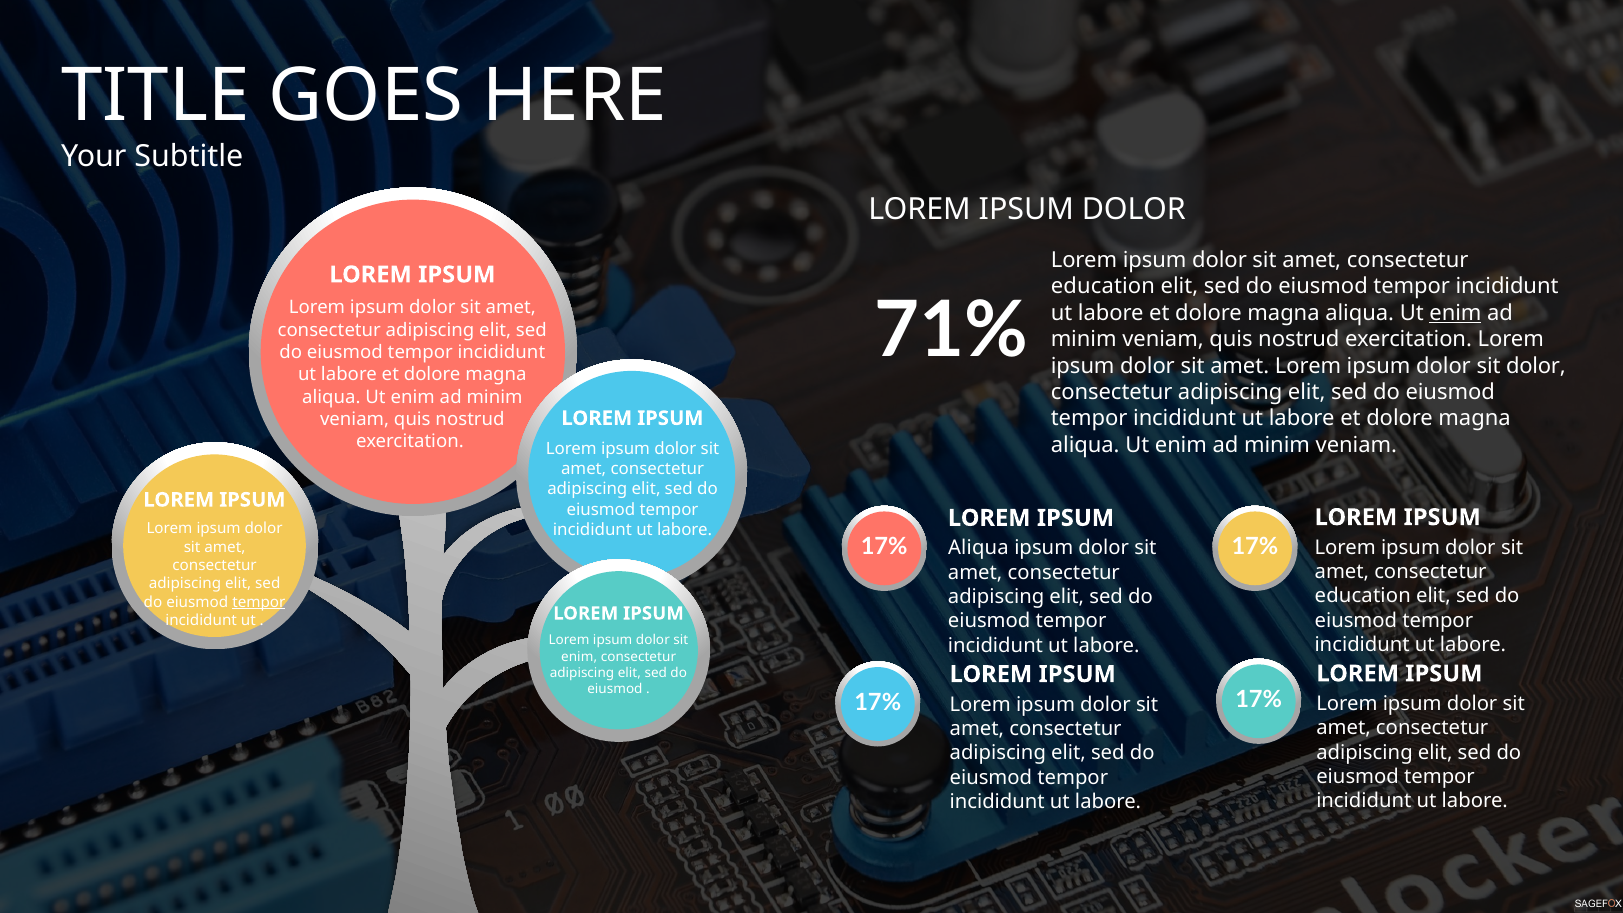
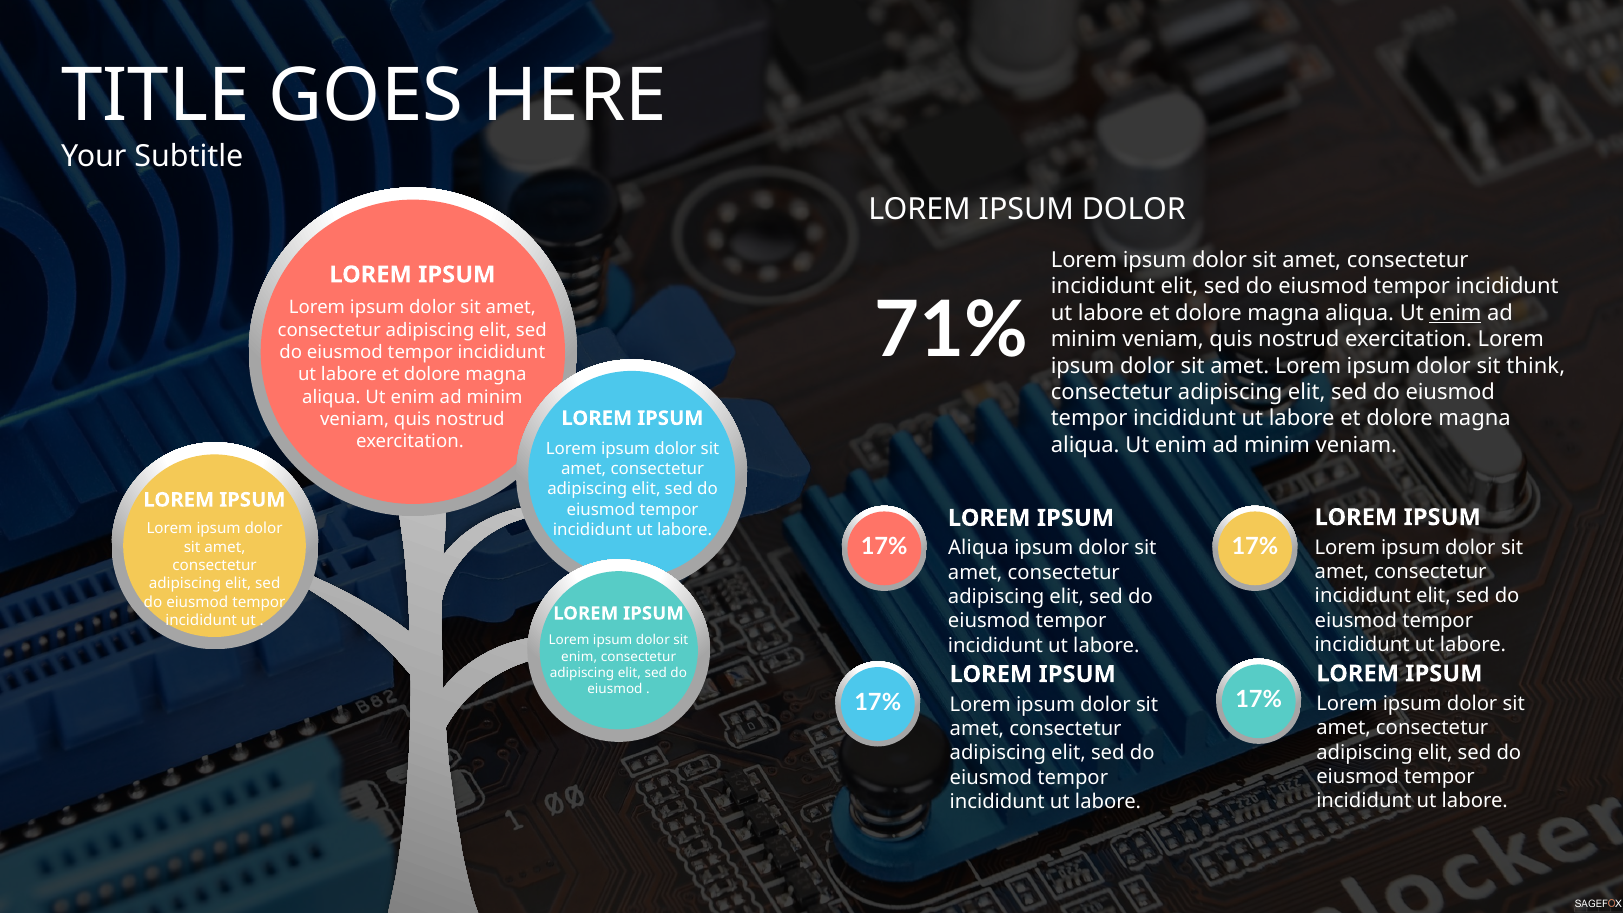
education at (1103, 287): education -> incididunt
sit dolor: dolor -> think
education at (1363, 596): education -> incididunt
tempor at (259, 602) underline: present -> none
